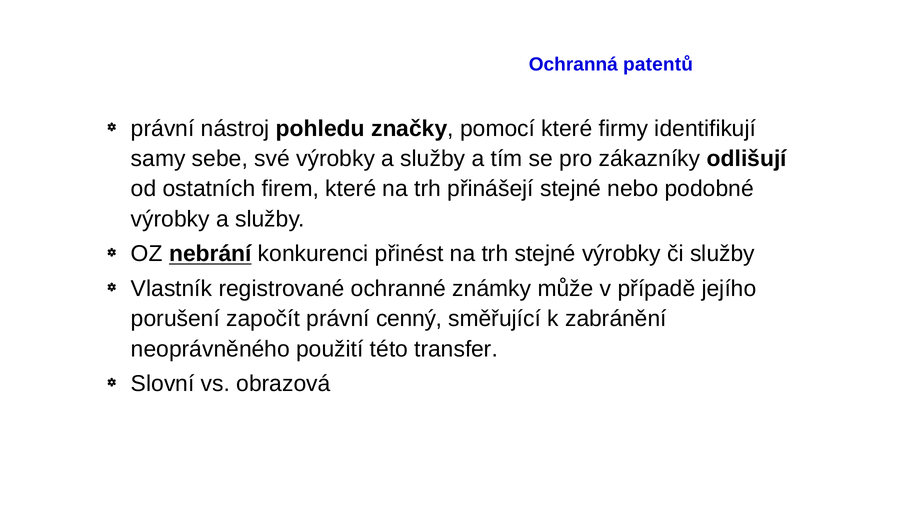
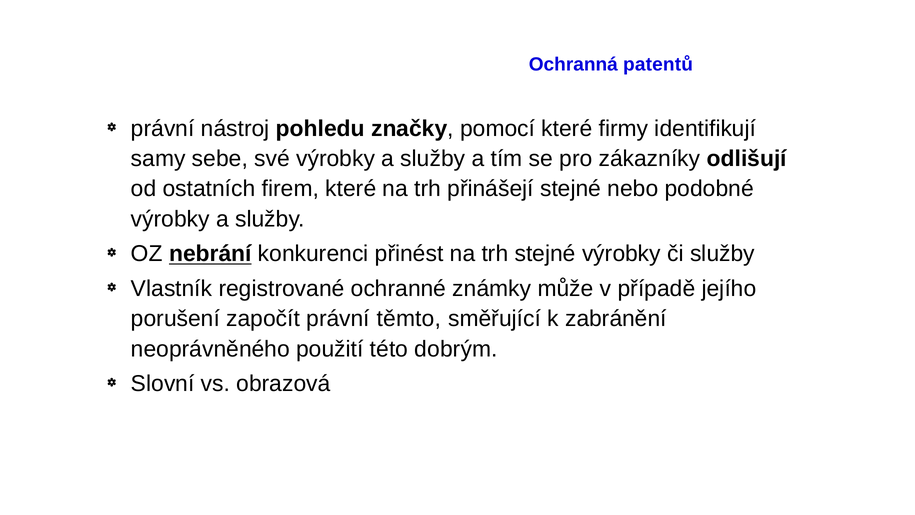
cenný: cenný -> těmto
transfer: transfer -> dobrým
